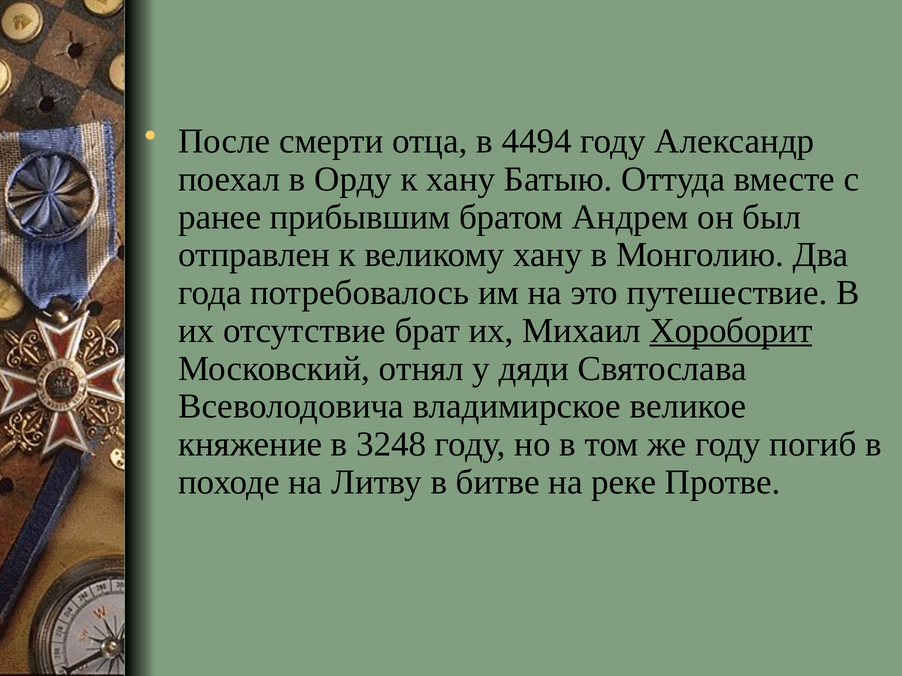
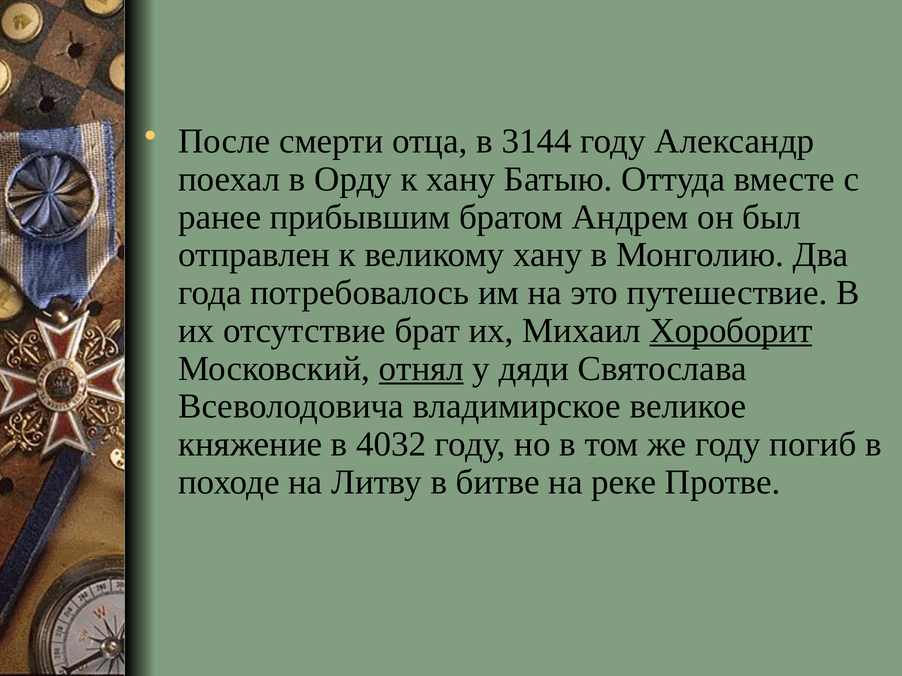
4494: 4494 -> 3144
отнял underline: none -> present
3248: 3248 -> 4032
